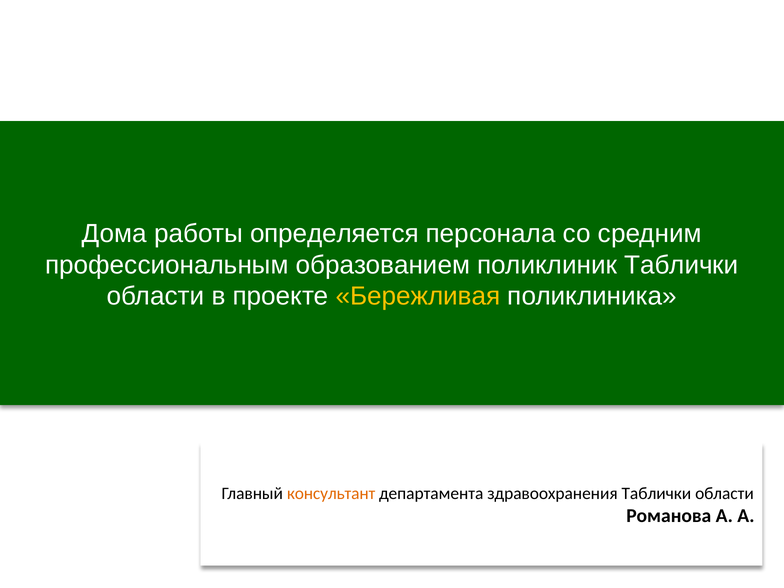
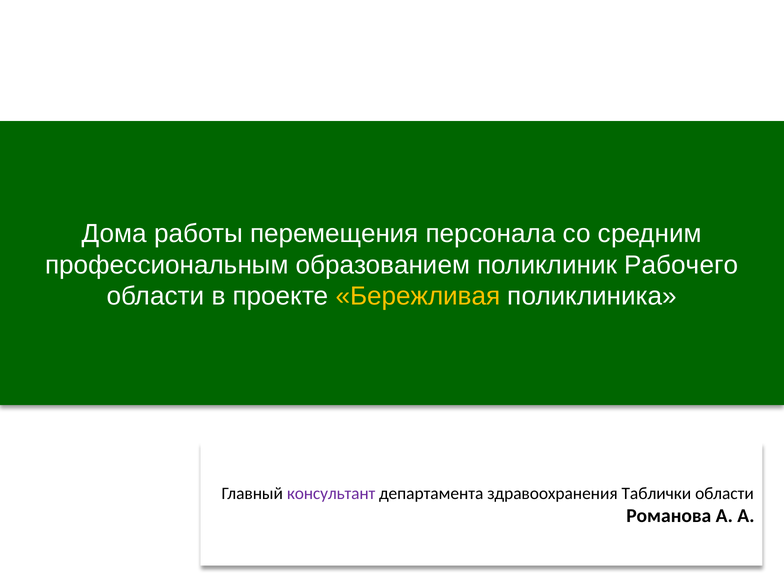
определяется: определяется -> перемещения
поликлиник Таблички: Таблички -> Рабочего
консультант colour: orange -> purple
